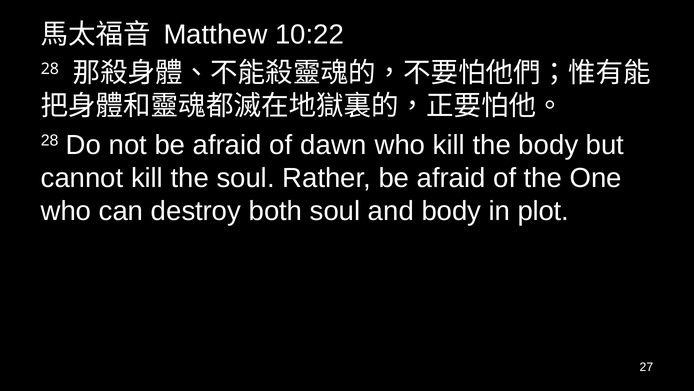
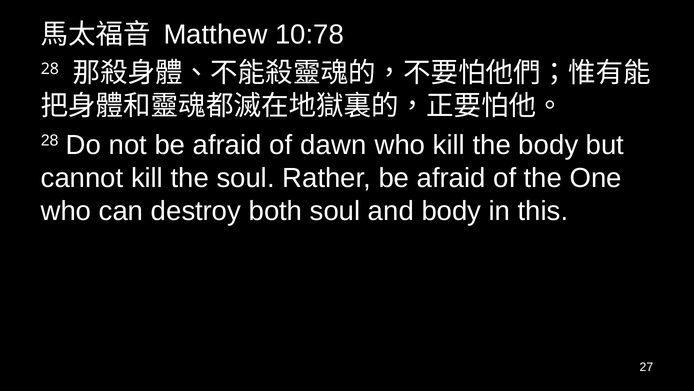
10:22: 10:22 -> 10:78
plot: plot -> this
